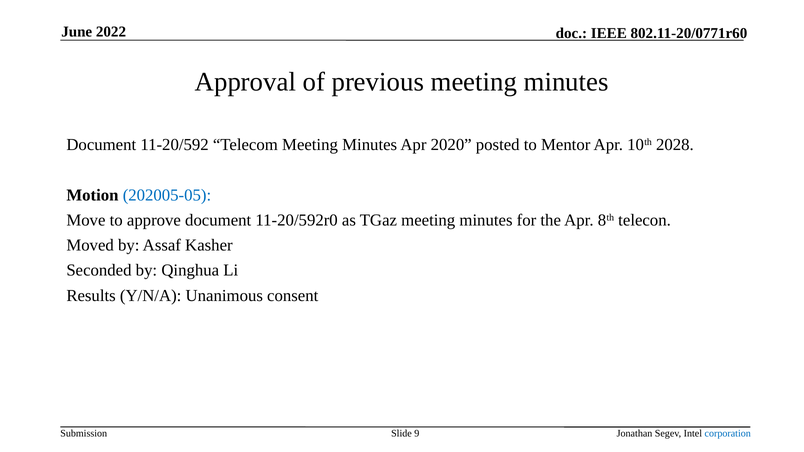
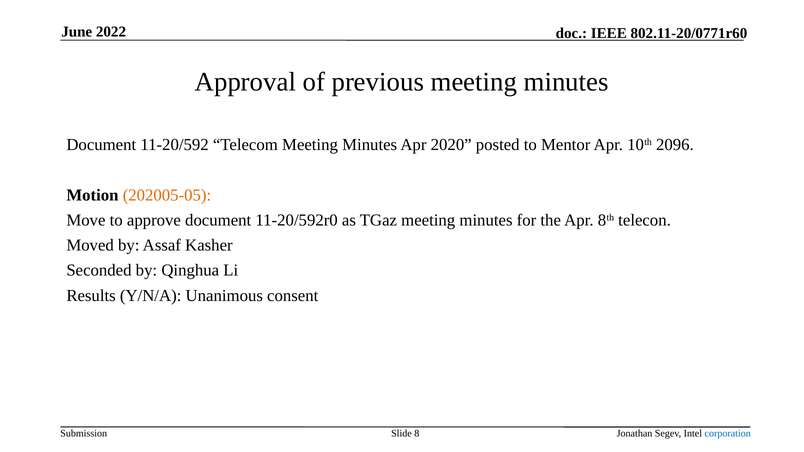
2028: 2028 -> 2096
202005-05 colour: blue -> orange
9: 9 -> 8
